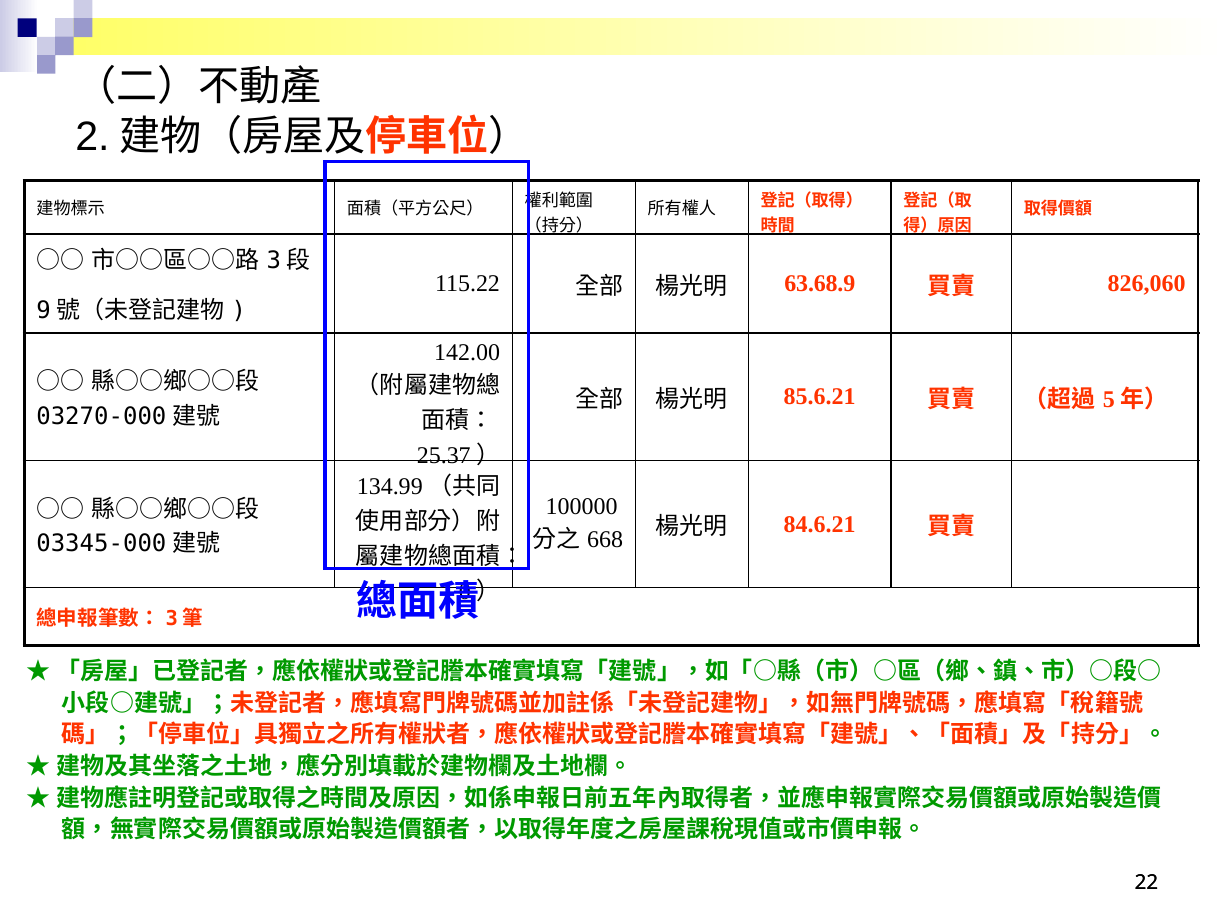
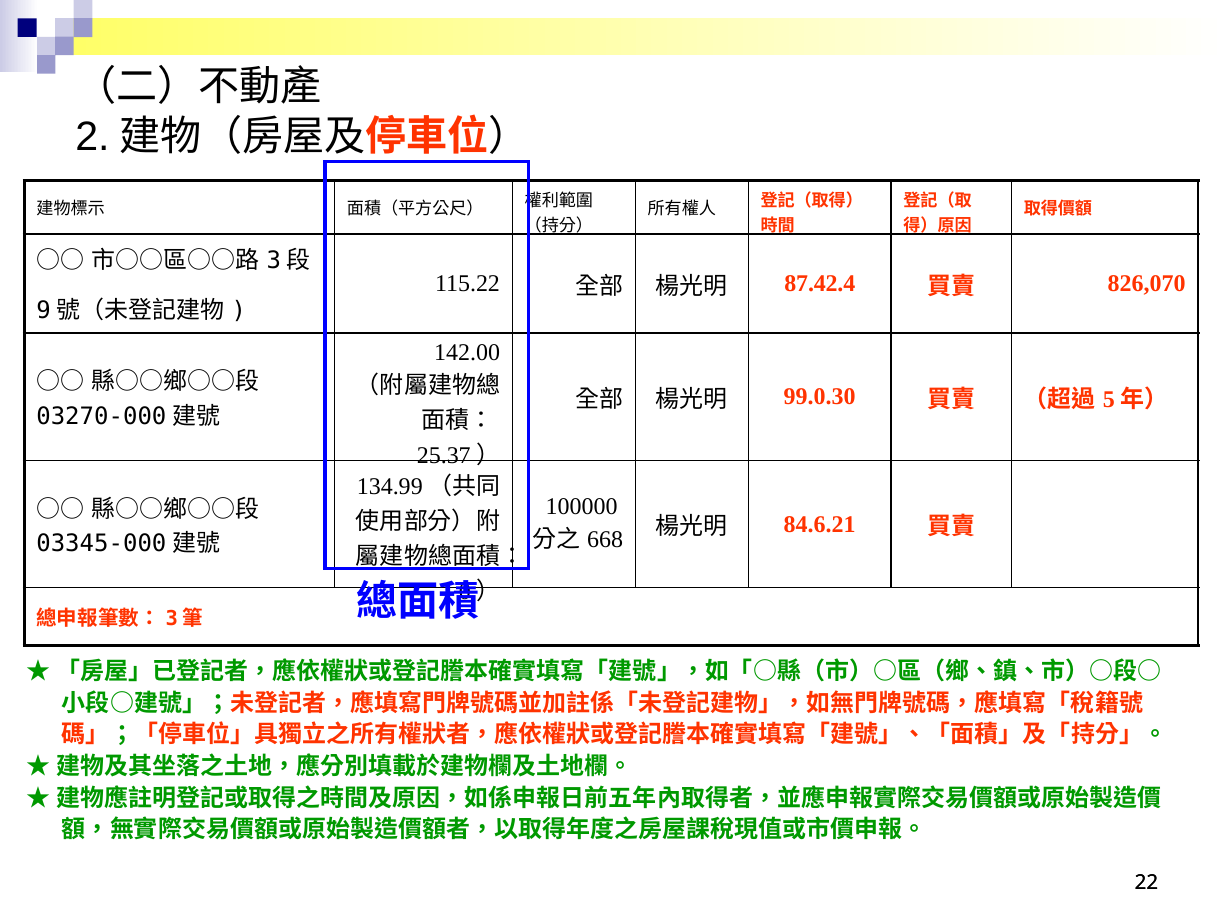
63.68.9: 63.68.9 -> 87.42.4
826,060: 826,060 -> 826,070
85.6.21: 85.6.21 -> 99.0.30
